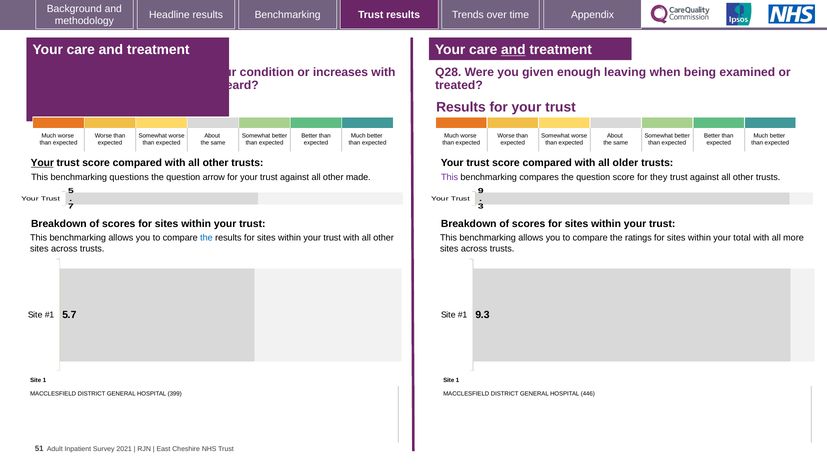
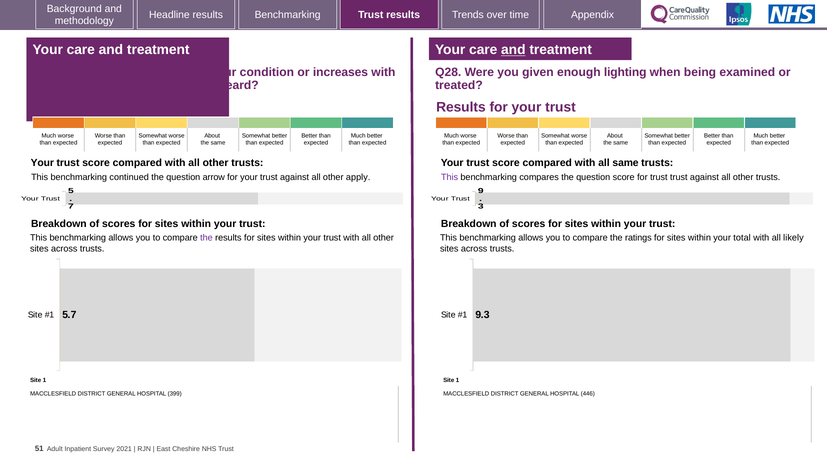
leaving: leaving -> lighting
Your at (42, 163) underline: present -> none
all older: older -> same
questions: questions -> continued
made: made -> apply
for they: they -> trust
the at (206, 238) colour: blue -> purple
more: more -> likely
